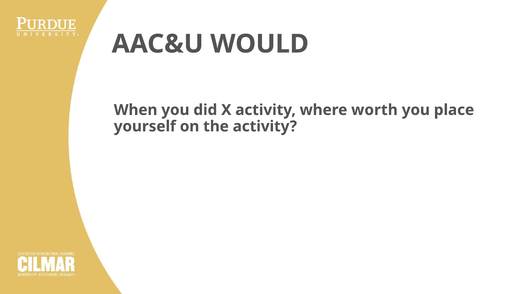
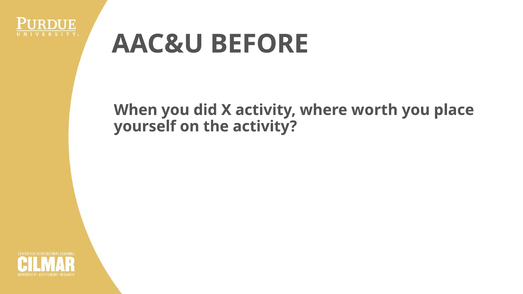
WOULD: WOULD -> BEFORE
